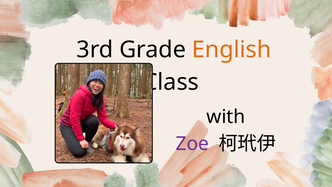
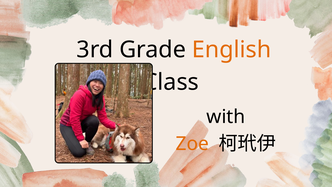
Zoe colour: purple -> orange
